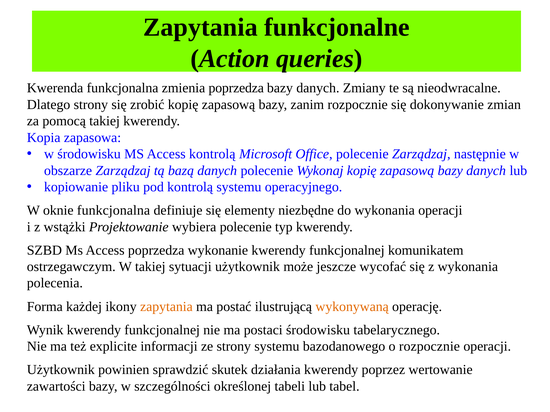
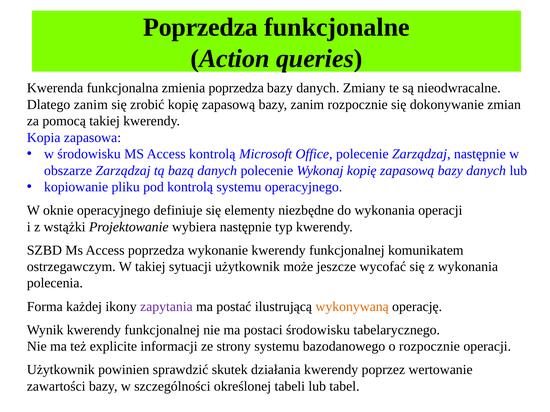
Zapytania at (200, 27): Zapytania -> Poprzedza
Dlatego strony: strony -> zanim
oknie funkcjonalna: funkcjonalna -> operacyjnego
wybiera polecenie: polecenie -> następnie
zapytania at (166, 307) colour: orange -> purple
